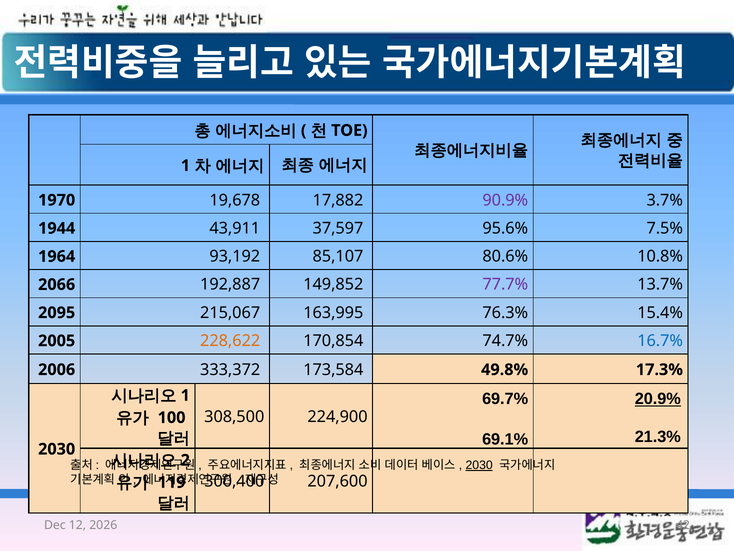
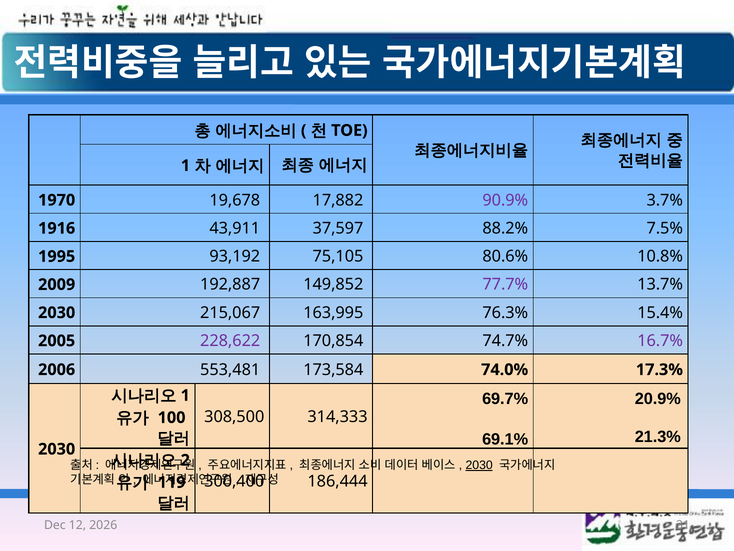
1944: 1944 -> 1916
95.6%: 95.6% -> 88.2%
1964: 1964 -> 1995
85,107: 85,107 -> 75,105
2066: 2066 -> 2009
2095 at (57, 312): 2095 -> 2030
228,622 colour: orange -> purple
16.7% colour: blue -> purple
333,372: 333,372 -> 553,481
49.8%: 49.8% -> 74.0%
20.9% underline: present -> none
224,900: 224,900 -> 314,333
207,600: 207,600 -> 186,444
42: 42 -> 31
